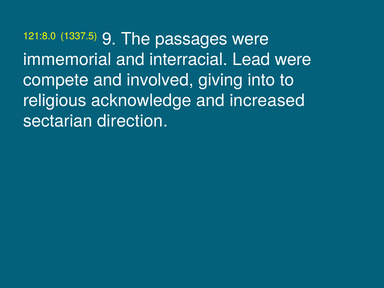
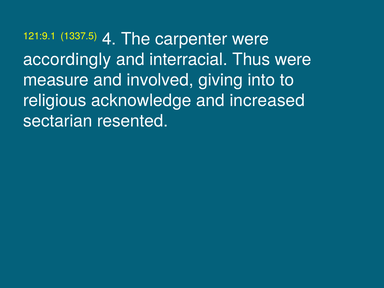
121:8.0: 121:8.0 -> 121:9.1
9: 9 -> 4
passages: passages -> carpenter
immemorial: immemorial -> accordingly
Lead: Lead -> Thus
compete: compete -> measure
direction: direction -> resented
